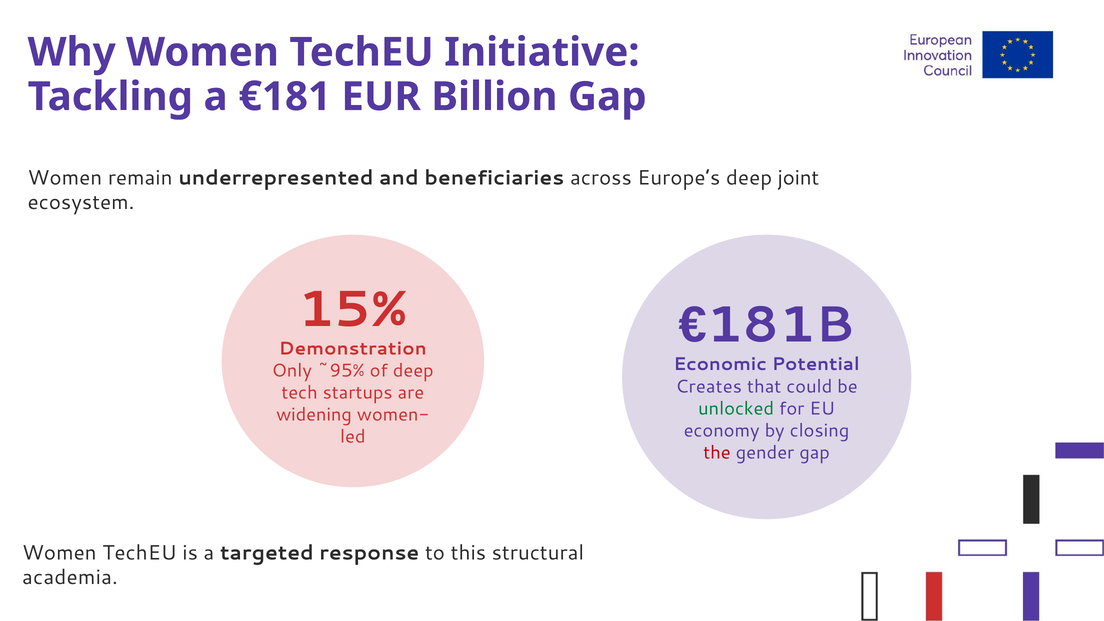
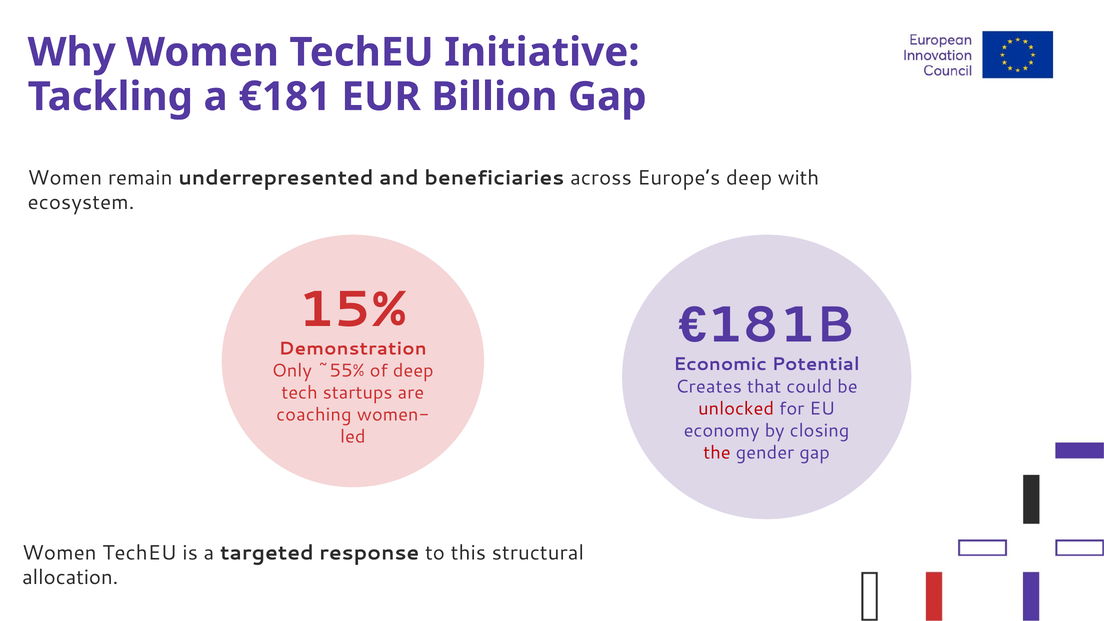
joint: joint -> with
~95%: ~95% -> ~55%
unlocked colour: green -> red
widening: widening -> coaching
academia: academia -> allocation
